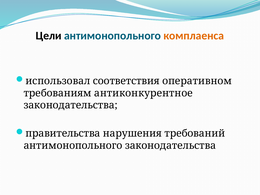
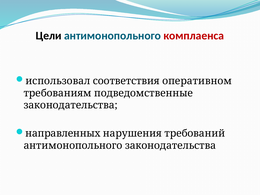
комплаенса colour: orange -> red
антиконкурентное: антиконкурентное -> подведомственные
правительства: правительства -> направленных
